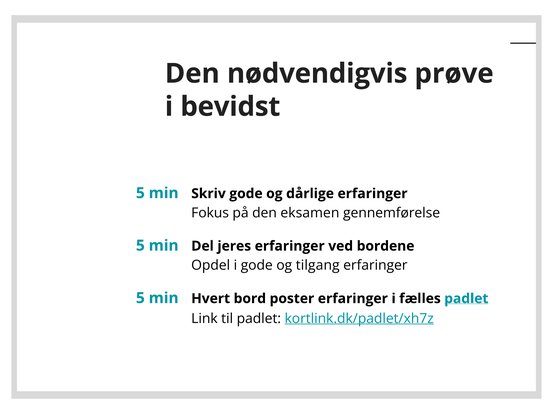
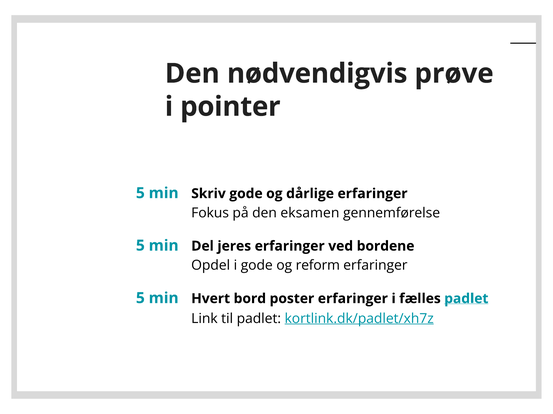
bevidst: bevidst -> pointer
tilgang: tilgang -> reform
